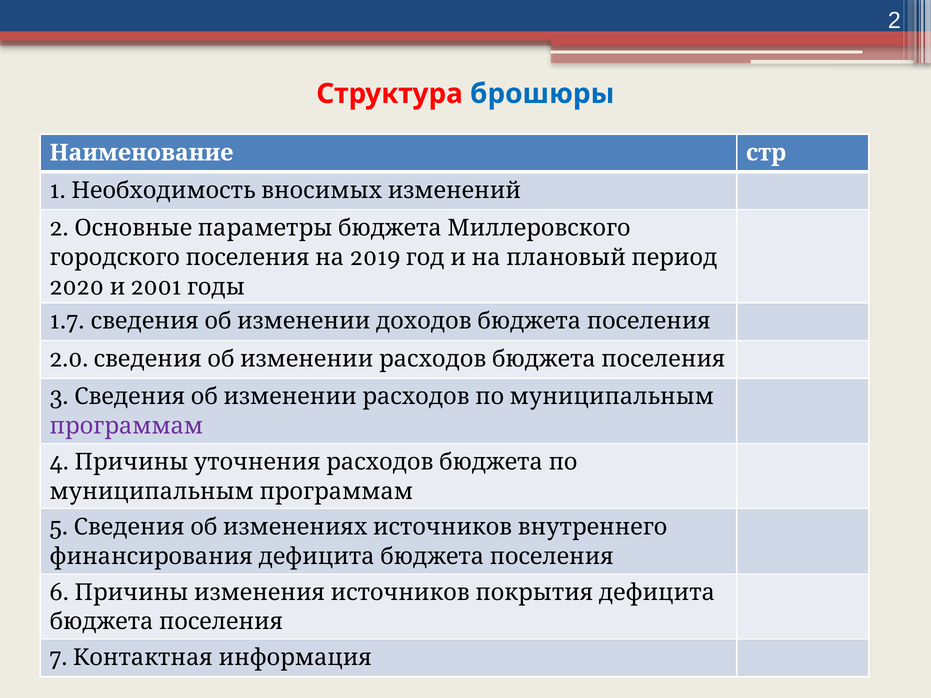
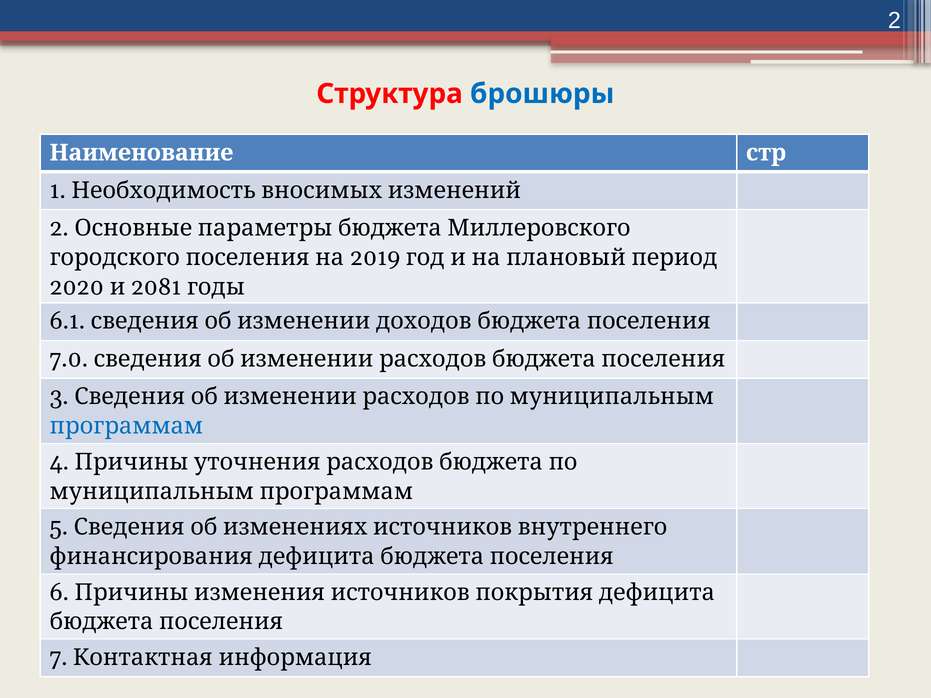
2001: 2001 -> 2081
1.7: 1.7 -> 6.1
2.0: 2.0 -> 7.0
программам colour: purple -> blue
